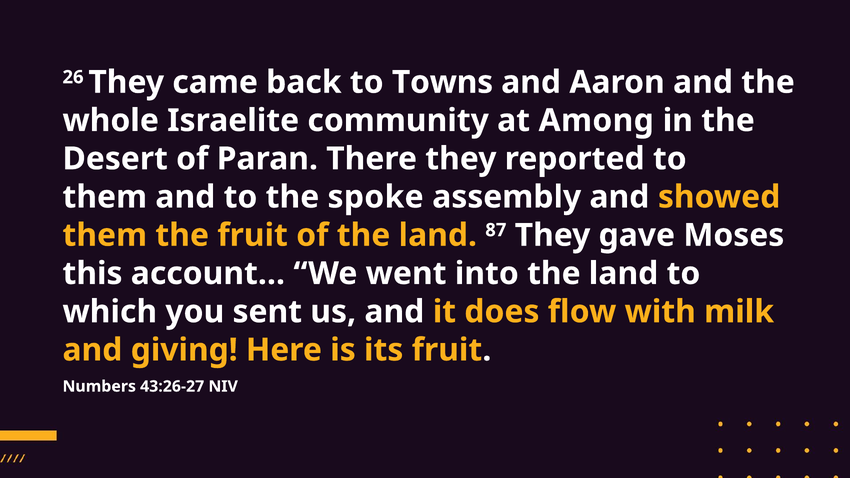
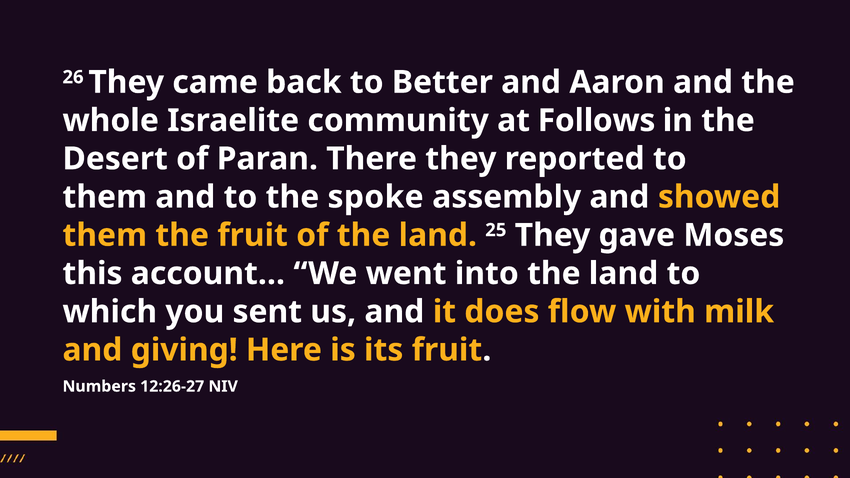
Towns: Towns -> Better
Among: Among -> Follows
87: 87 -> 25
43:26-27: 43:26-27 -> 12:26-27
